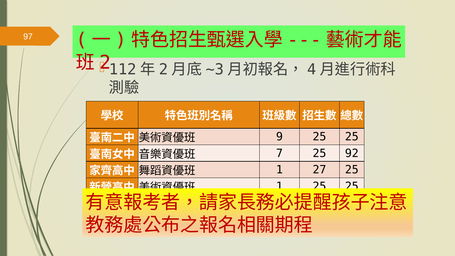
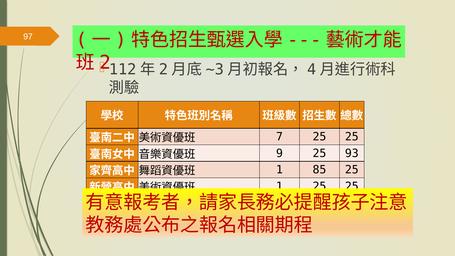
9: 9 -> 7
7: 7 -> 9
92: 92 -> 93
27: 27 -> 85
